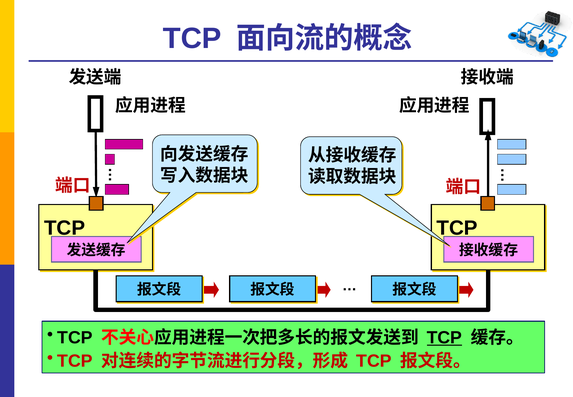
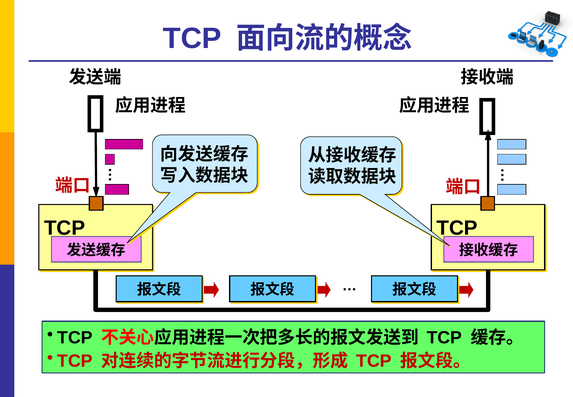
TCP at (444, 337) underline: present -> none
